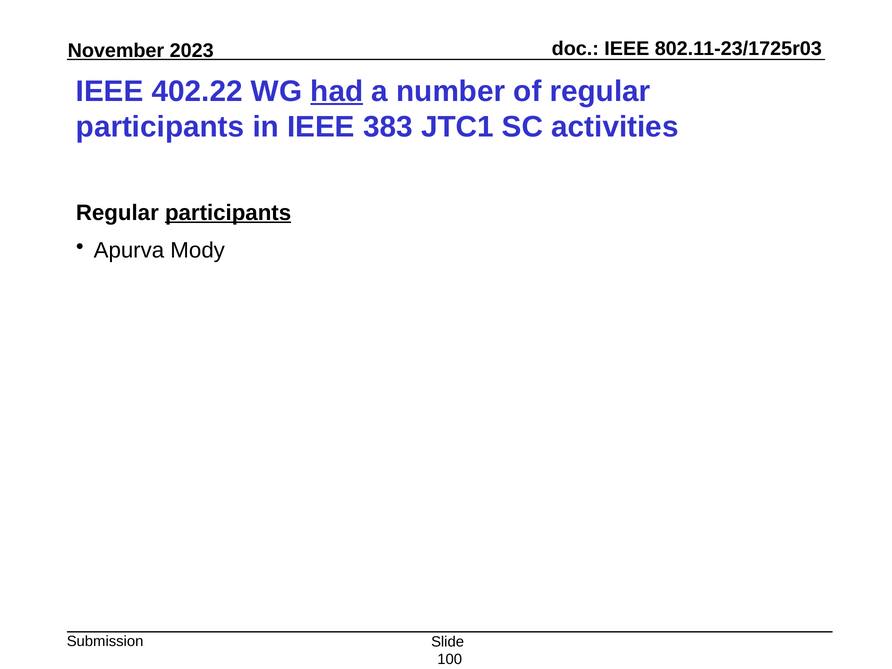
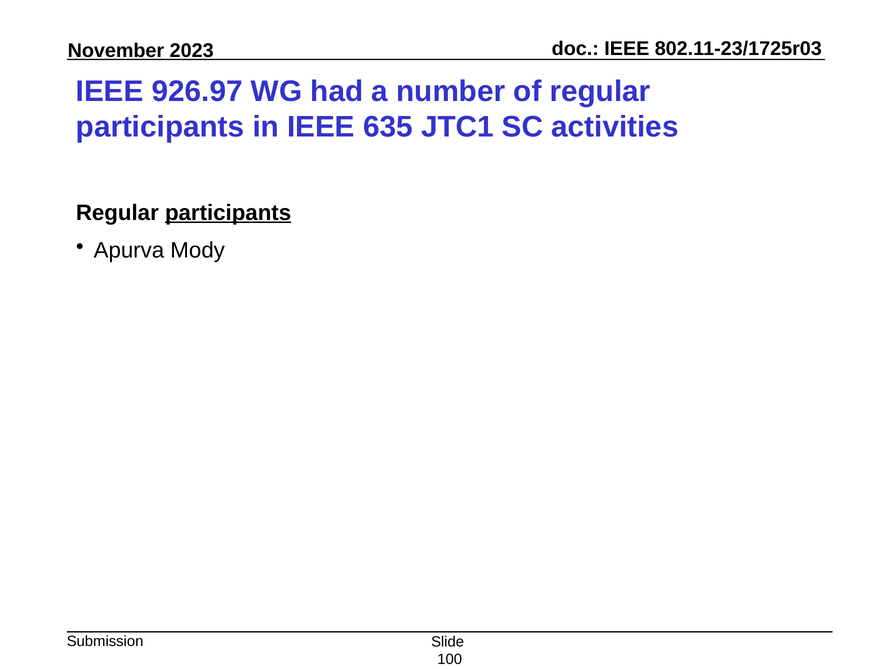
402.22: 402.22 -> 926.97
had underline: present -> none
383: 383 -> 635
